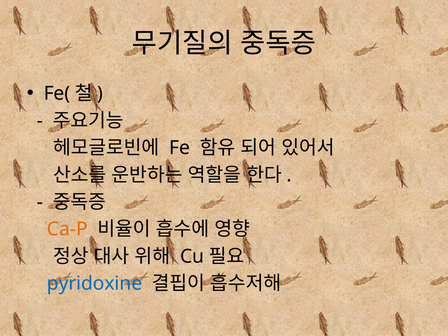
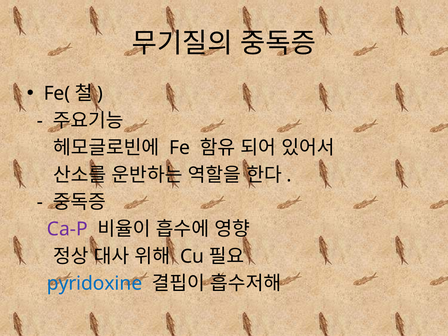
Ca-P colour: orange -> purple
